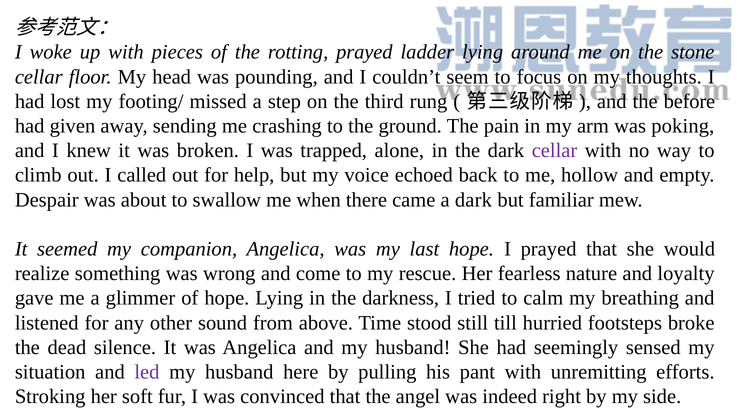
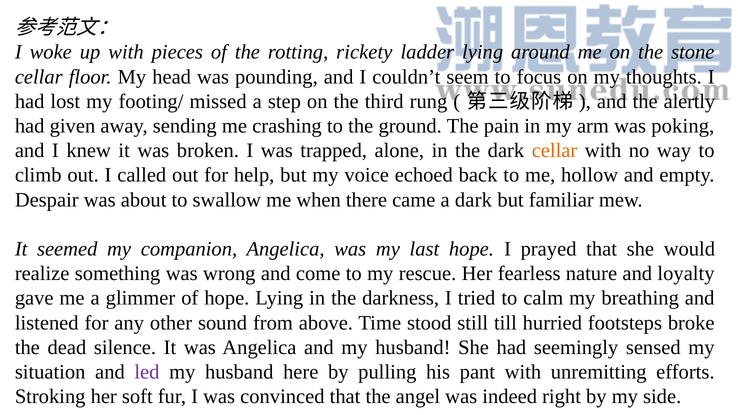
rotting prayed: prayed -> rickety
before: before -> alertly
cellar at (555, 151) colour: purple -> orange
